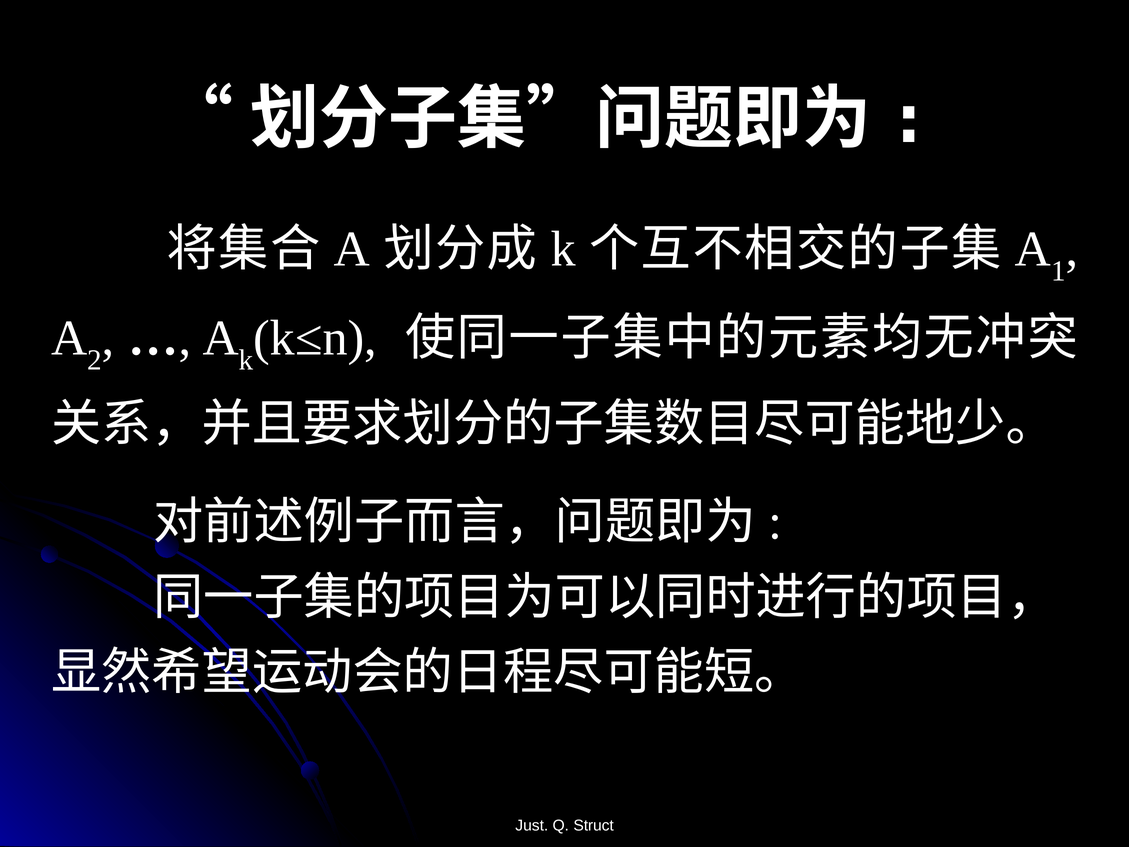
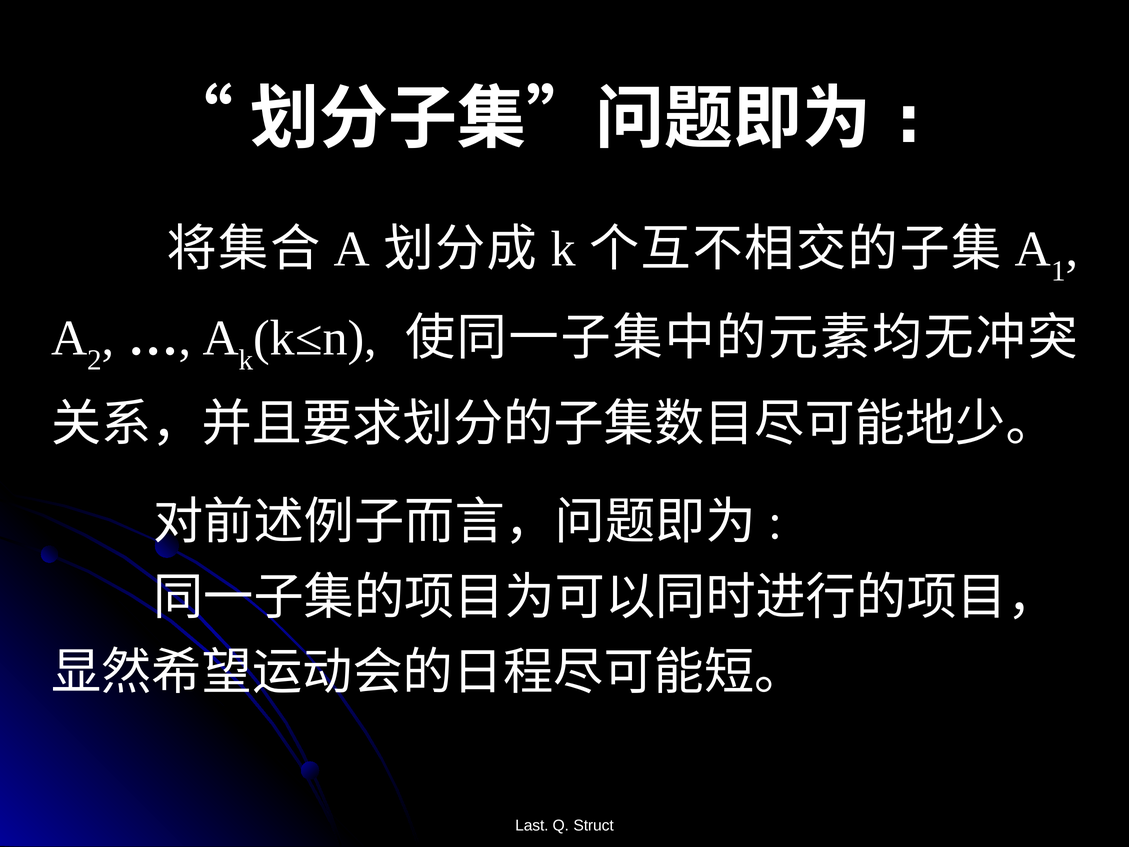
Just: Just -> Last
